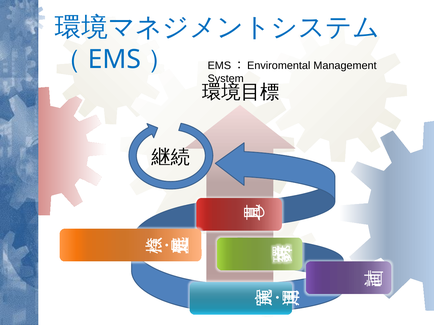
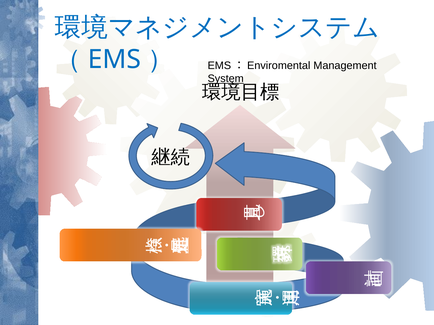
System underline: none -> present
